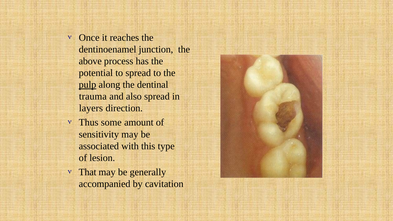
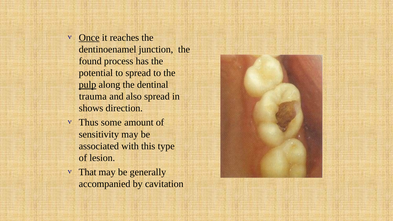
Once underline: none -> present
above: above -> found
layers: layers -> shows
